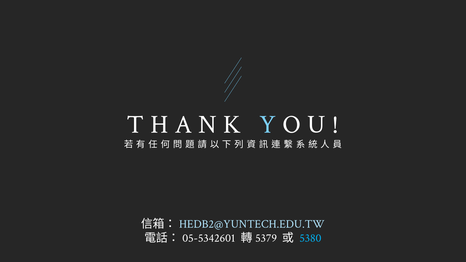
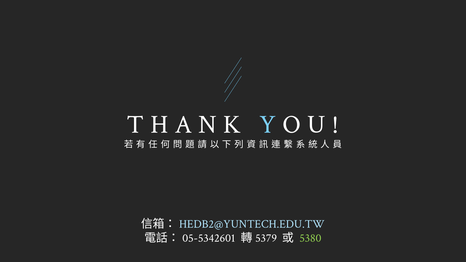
5380 colour: light blue -> light green
